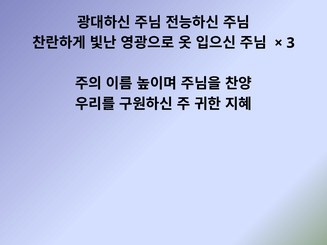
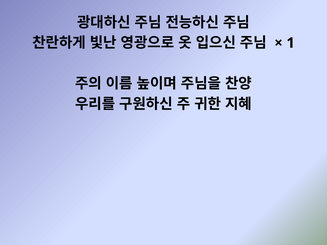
3: 3 -> 1
